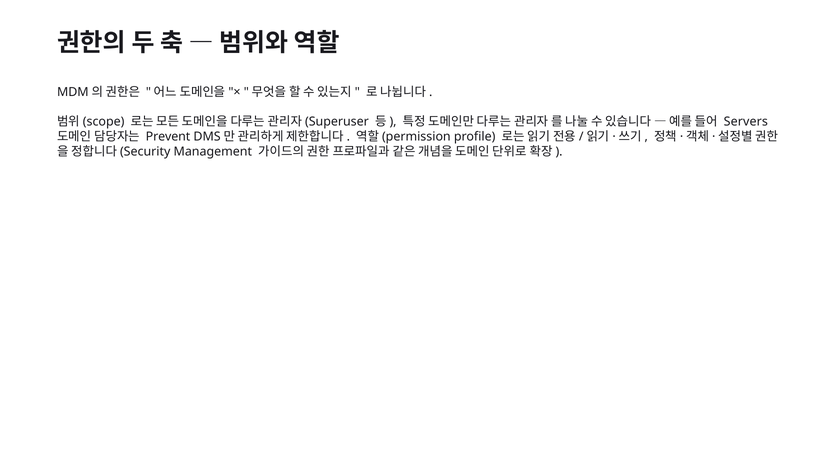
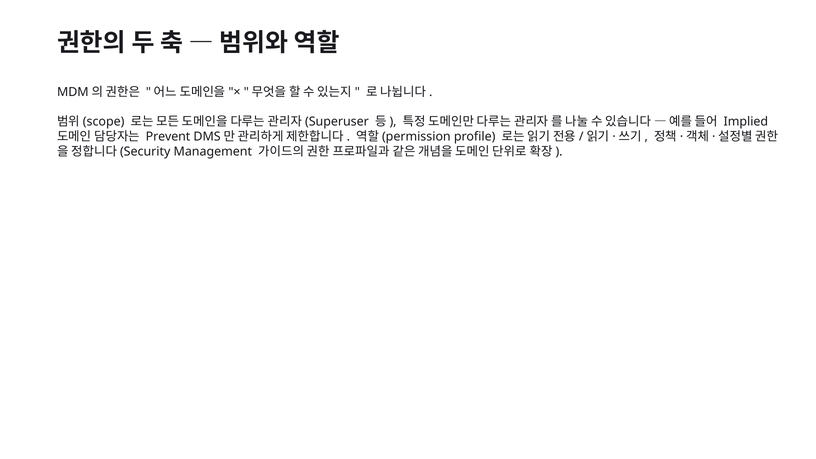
Servers: Servers -> Implied
